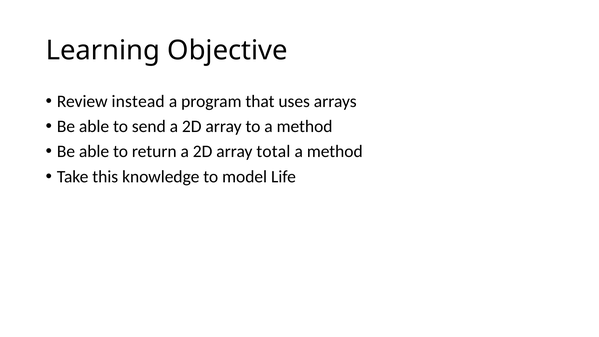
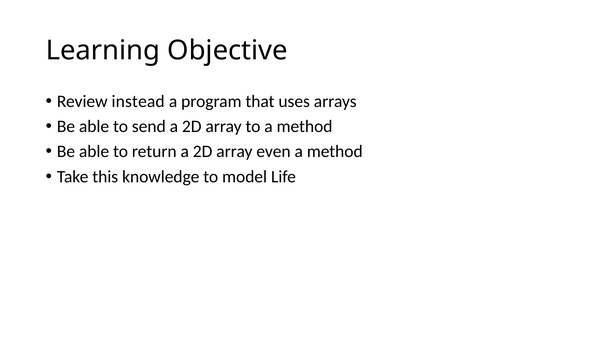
total: total -> even
